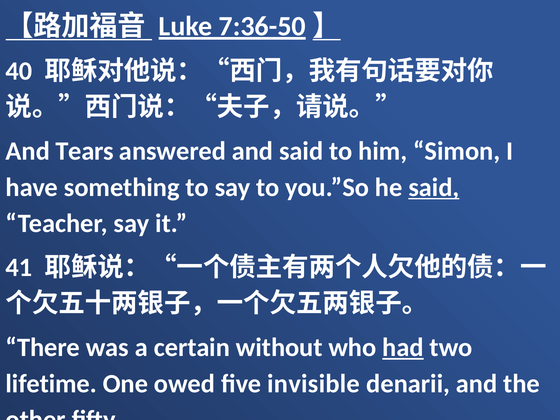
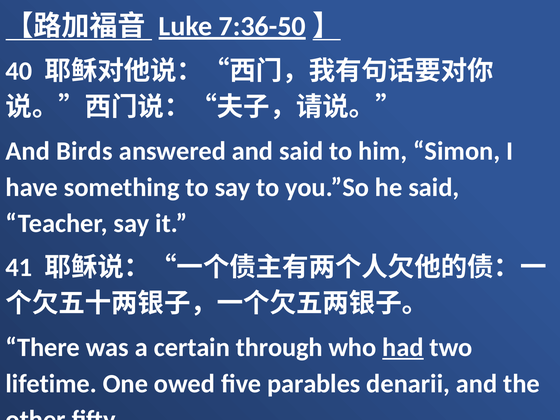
Tears: Tears -> Birds
said at (434, 187) underline: present -> none
without: without -> through
invisible: invisible -> parables
